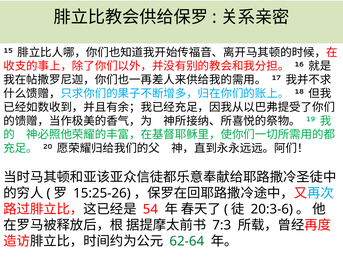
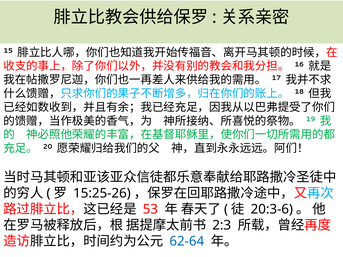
54: 54 -> 53
7:3: 7:3 -> 2:3
62-64 colour: green -> blue
